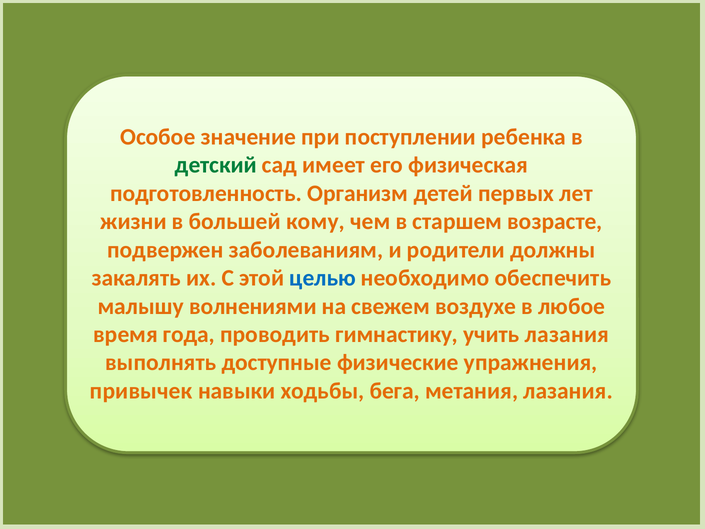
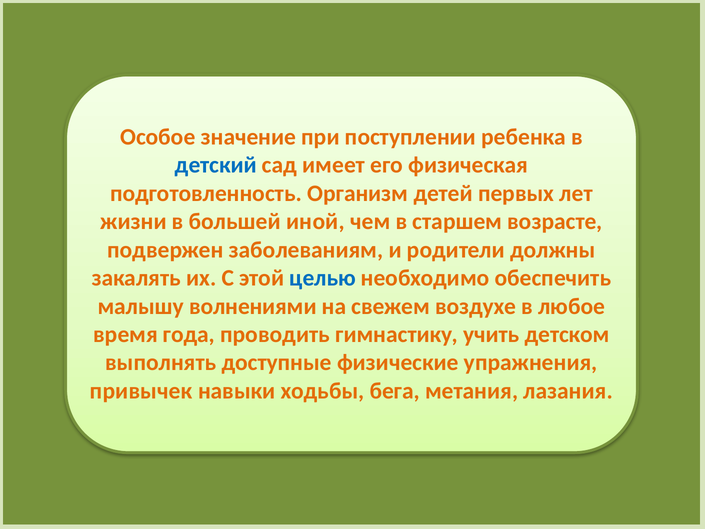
детский colour: green -> blue
кому: кому -> иной
учить лазания: лазания -> детском
